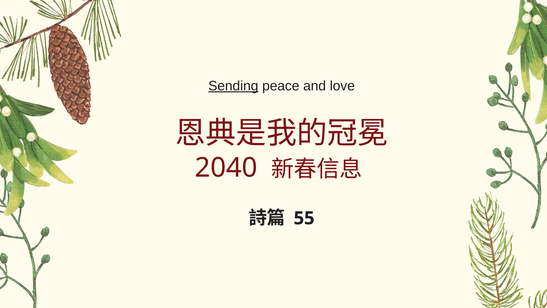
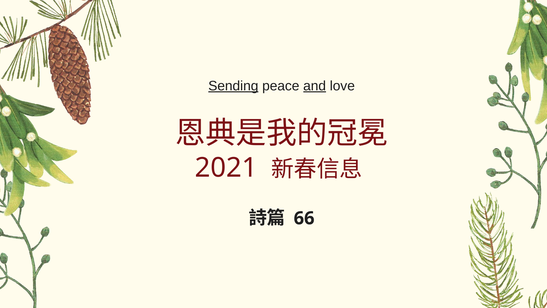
and underline: none -> present
2040: 2040 -> 2021
55: 55 -> 66
